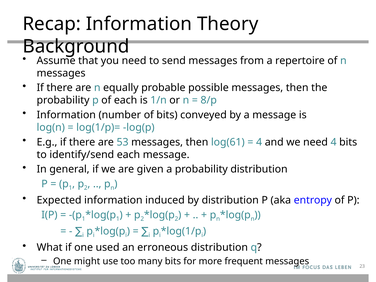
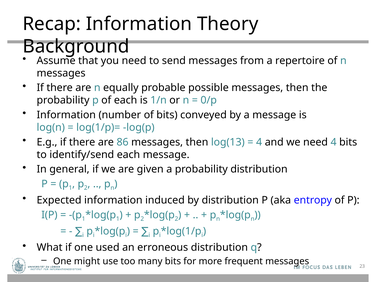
8/p: 8/p -> 0/p
53: 53 -> 86
log(61: log(61 -> log(13
